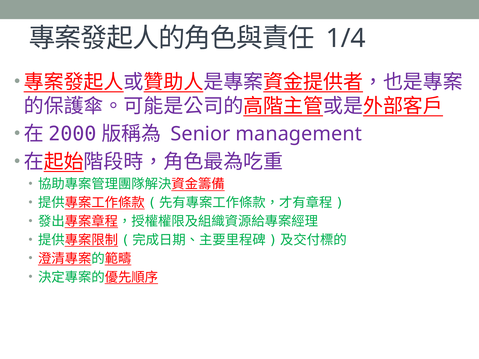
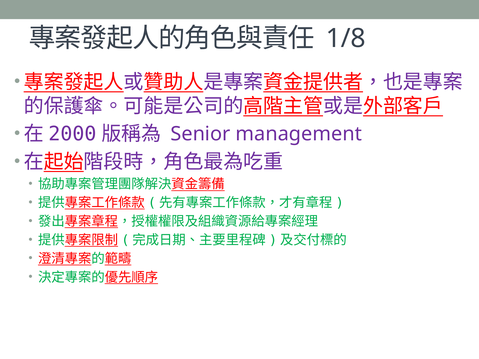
1/4: 1/4 -> 1/8
